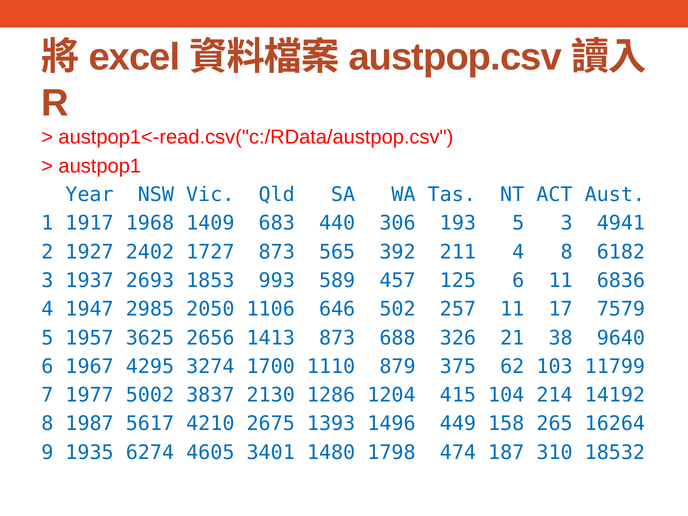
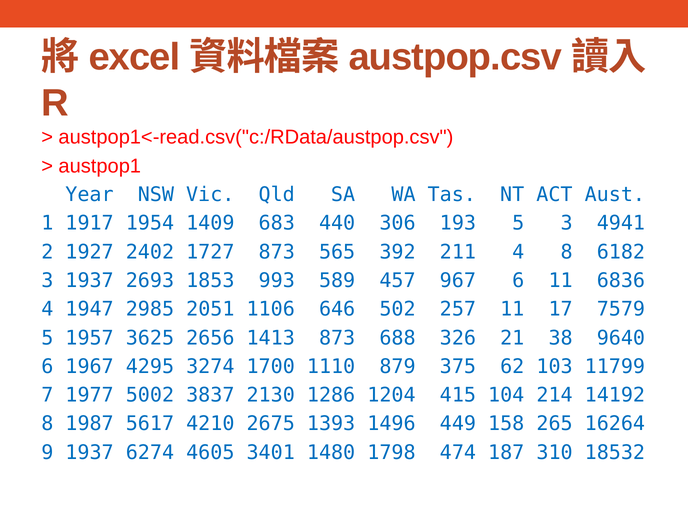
1968: 1968 -> 1954
125: 125 -> 967
2050: 2050 -> 2051
9 1935: 1935 -> 1937
